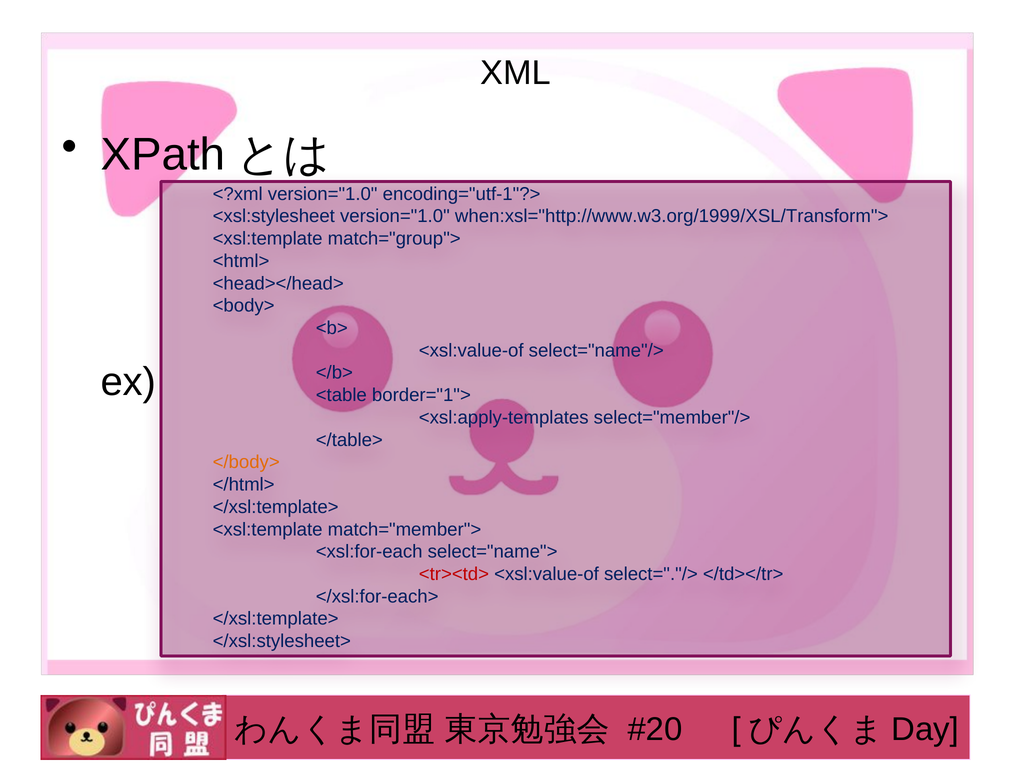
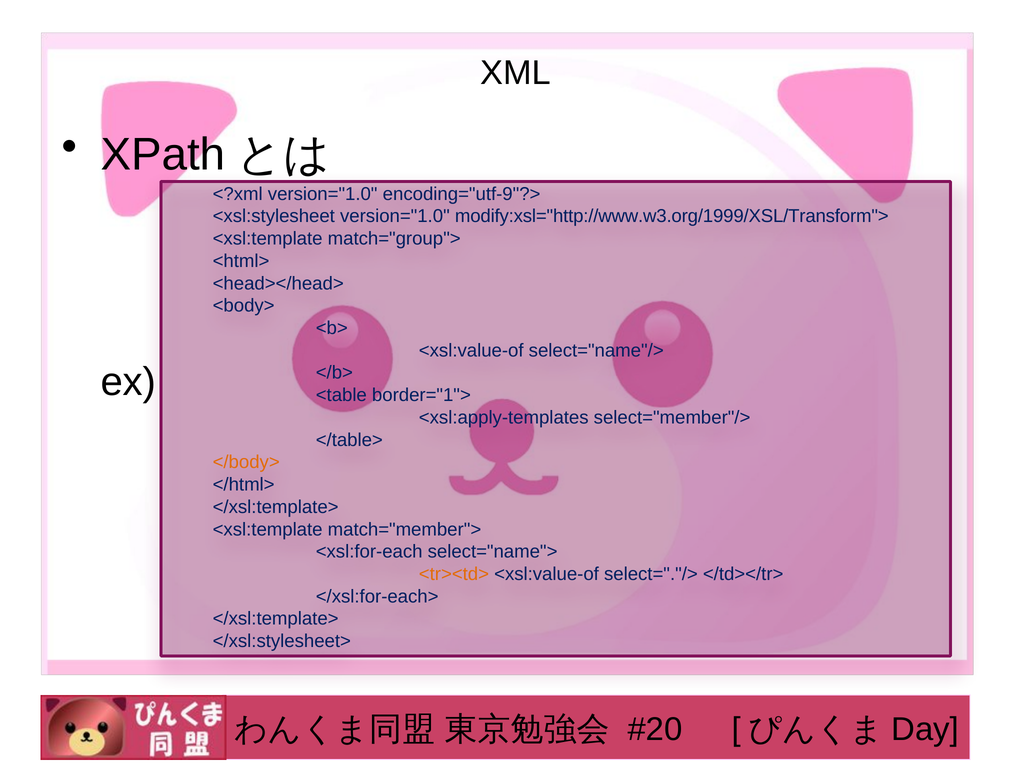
encoding="utf-1"?>: encoding="utf-1"?> -> encoding="utf-9"?>
when:xsl="http://www.w3.org/1999/XSL/Transform">: when:xsl="http://www.w3.org/1999/XSL/Transform"> -> modify:xsl="http://www.w3.org/1999/XSL/Transform">
<tr><td> colour: red -> orange
